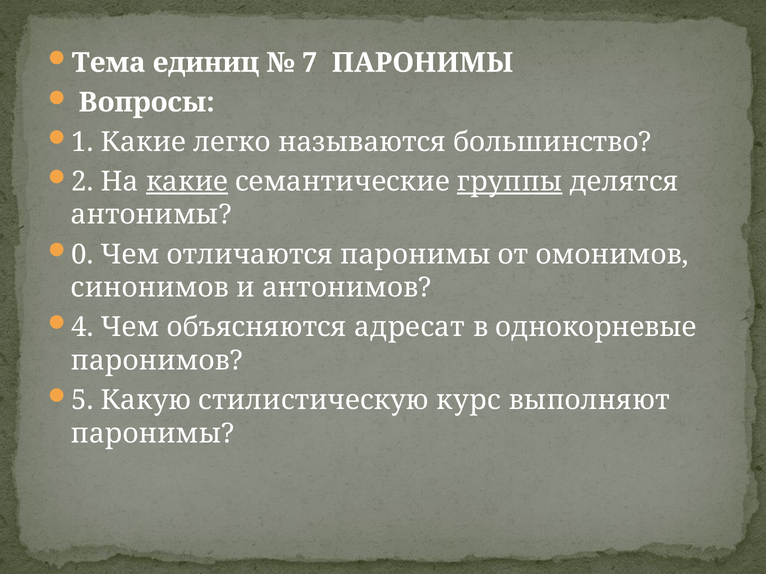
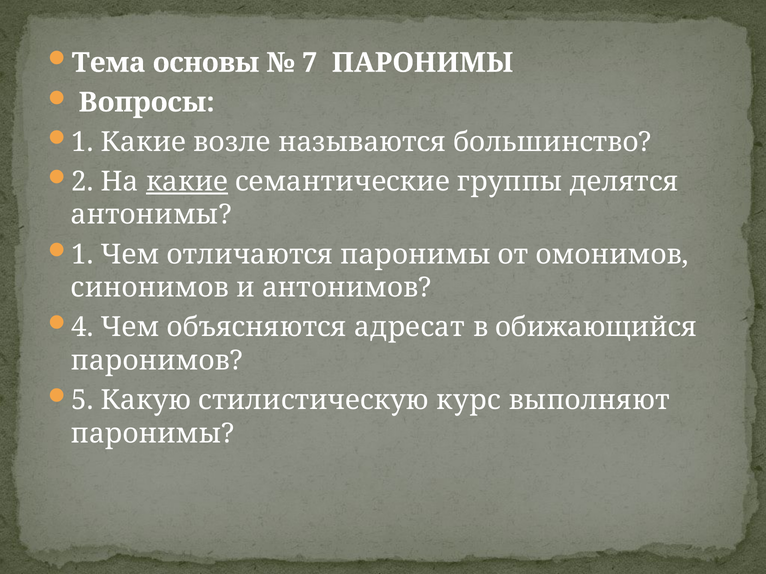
единиц: единиц -> основы
легко: легко -> возле
группы underline: present -> none
0 at (83, 255): 0 -> 1
однокорневые: однокорневые -> обижающийся
